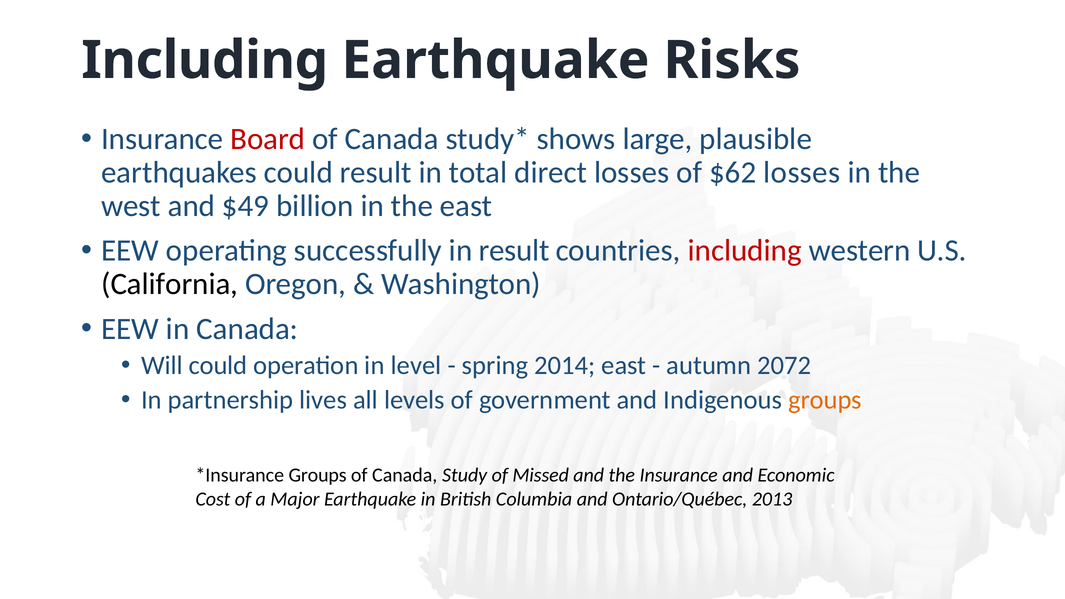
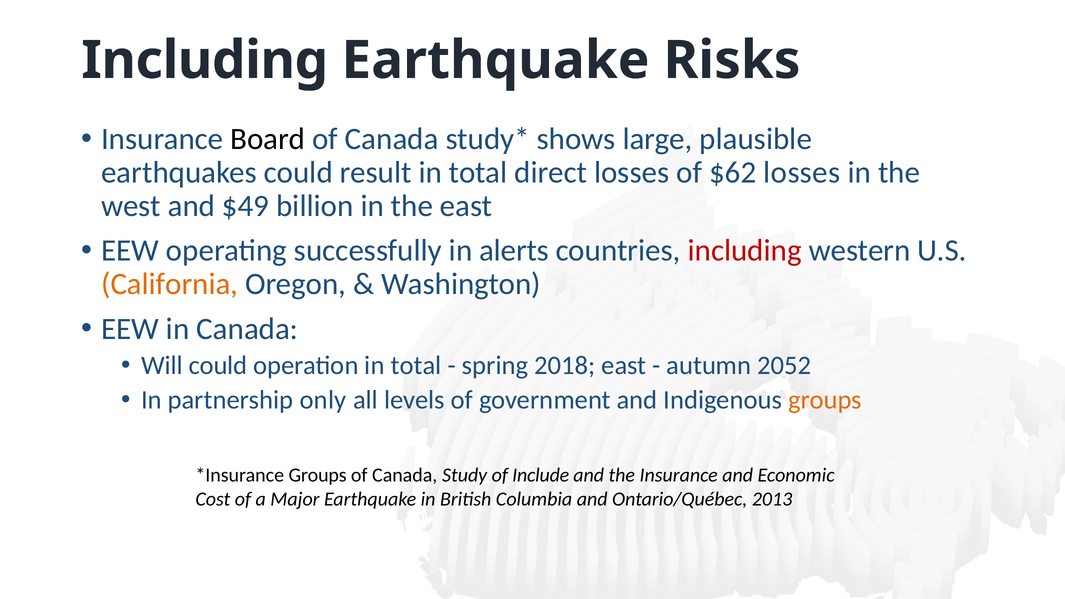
Board colour: red -> black
in result: result -> alerts
California colour: black -> orange
operation in level: level -> total
2014: 2014 -> 2018
2072: 2072 -> 2052
lives: lives -> only
Missed: Missed -> Include
